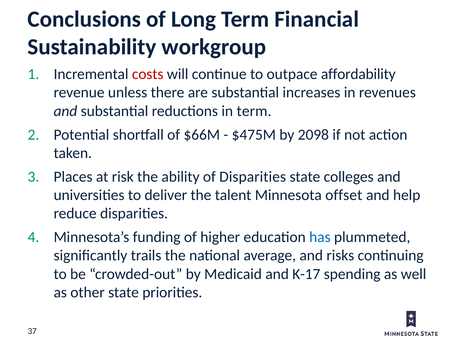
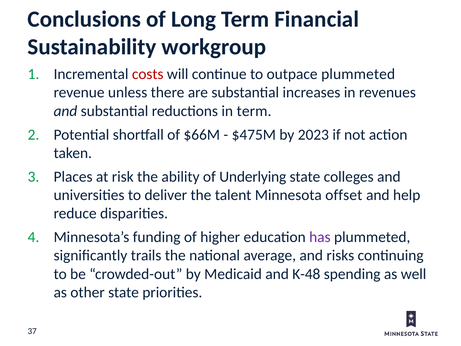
outpace affordability: affordability -> plummeted
2098: 2098 -> 2023
of Disparities: Disparities -> Underlying
has colour: blue -> purple
K-17: K-17 -> K-48
